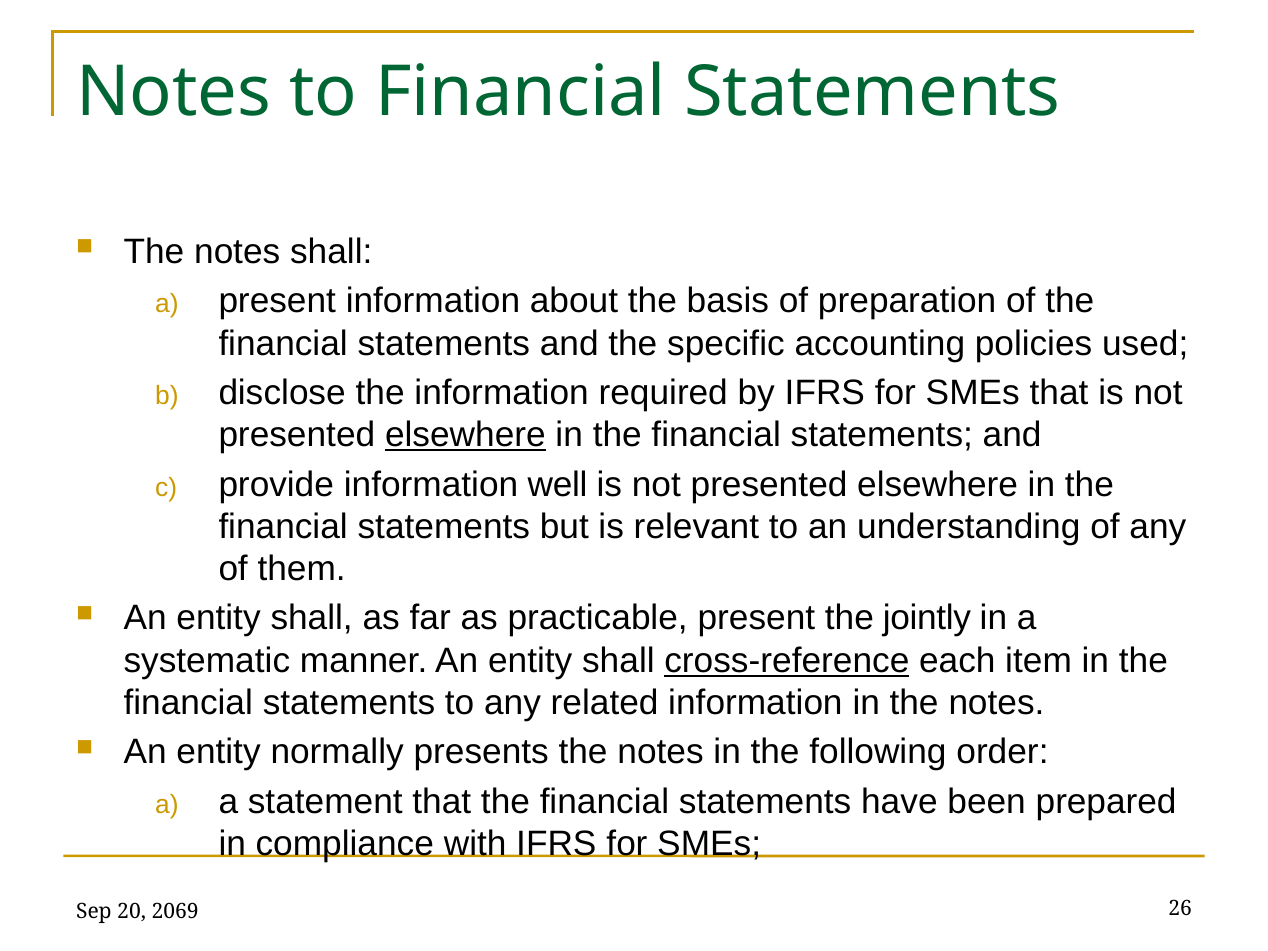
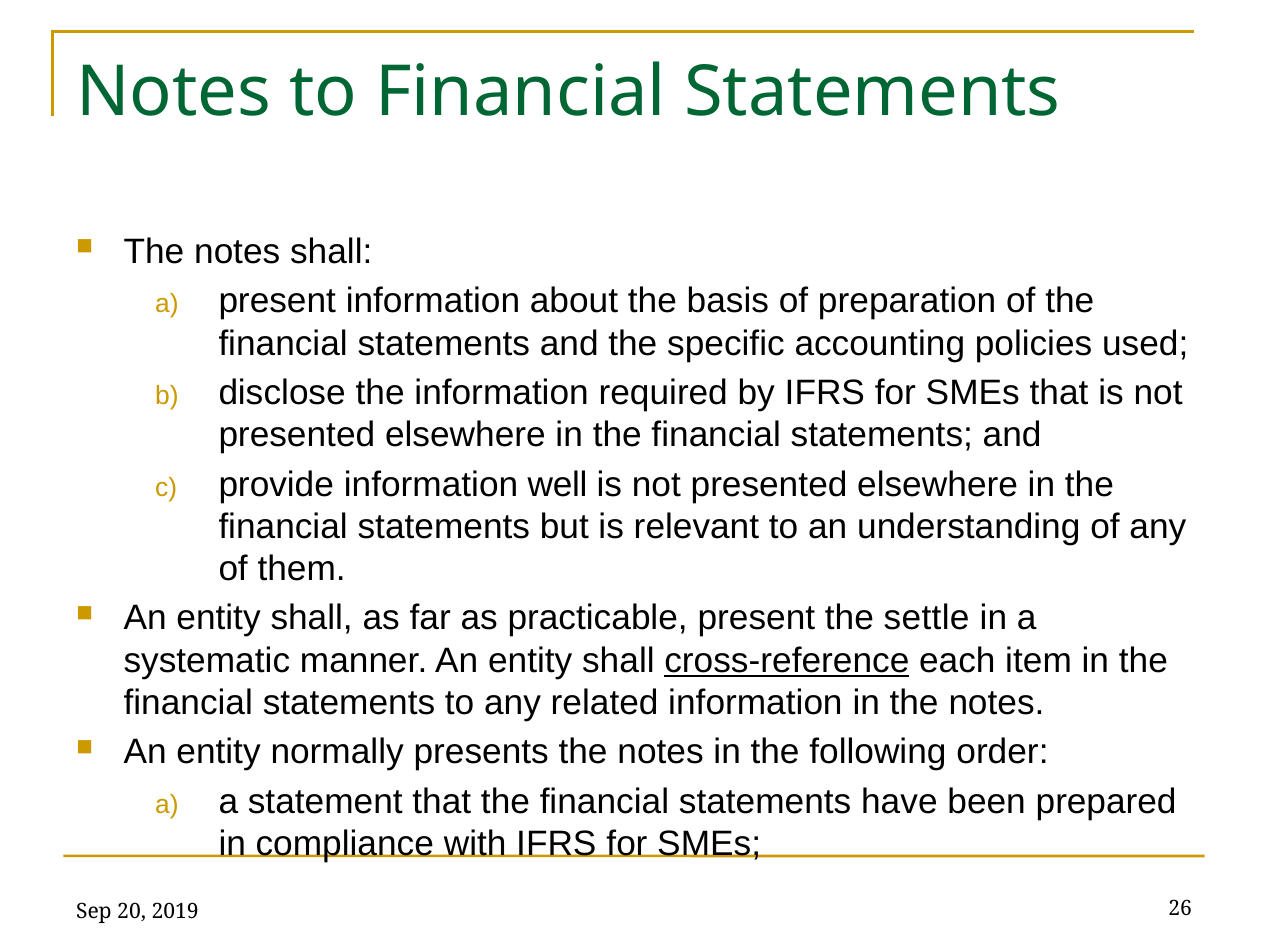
elsewhere at (465, 435) underline: present -> none
jointly: jointly -> settle
2069: 2069 -> 2019
